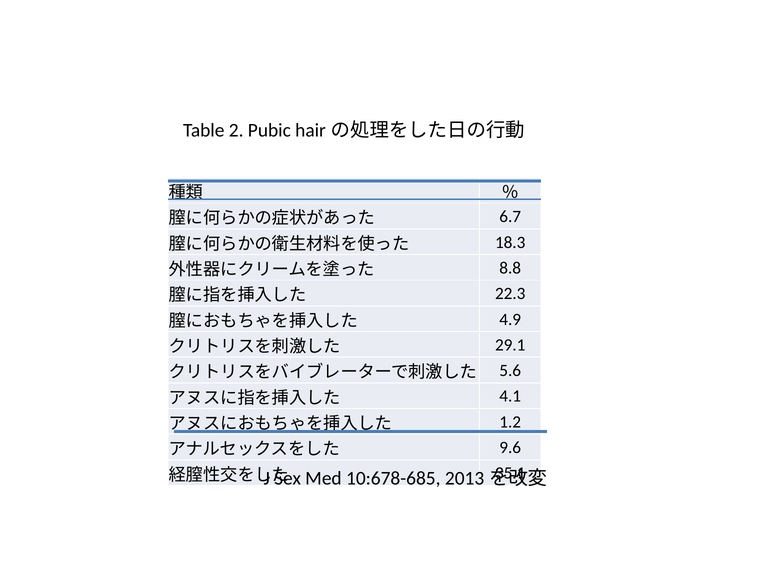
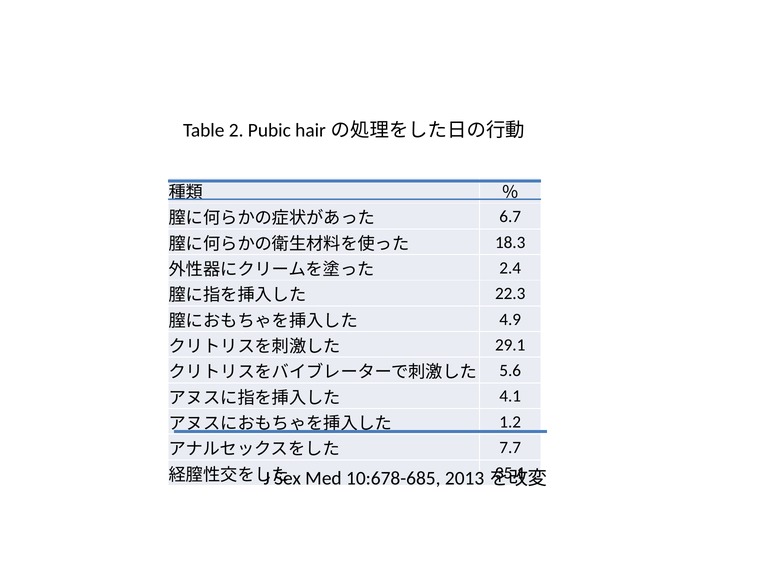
8.8: 8.8 -> 2.4
9.6: 9.6 -> 7.7
